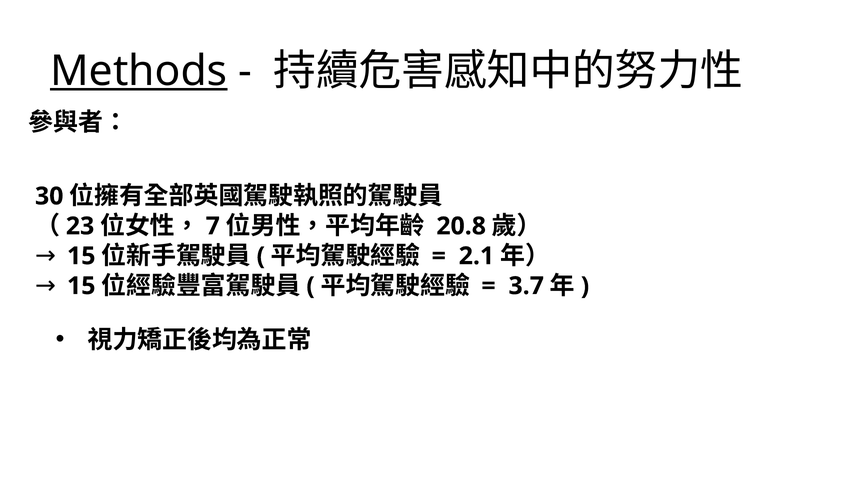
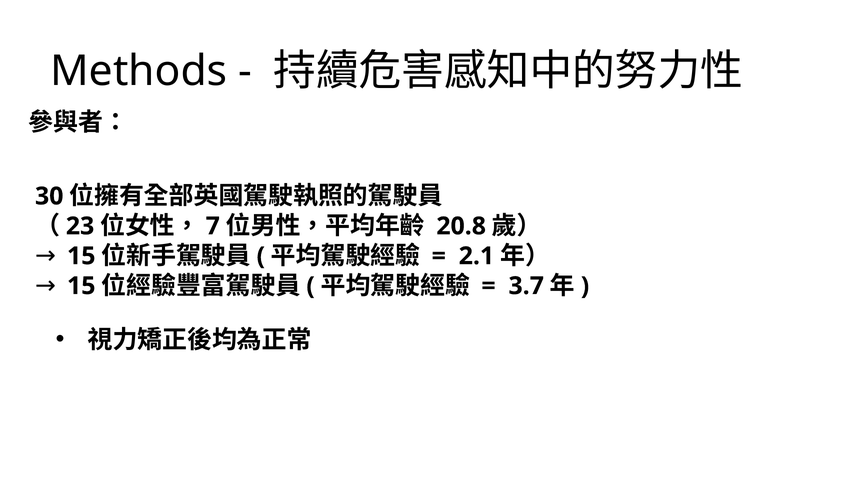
Methods underline: present -> none
